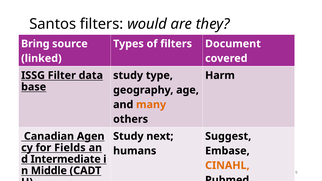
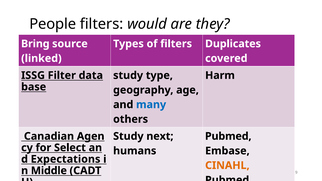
Santos: Santos -> People
Document: Document -> Duplicates
many colour: orange -> blue
Suggest at (228, 136): Suggest -> Pubmed
Fields: Fields -> Select
Intermediate: Intermediate -> Expectations
